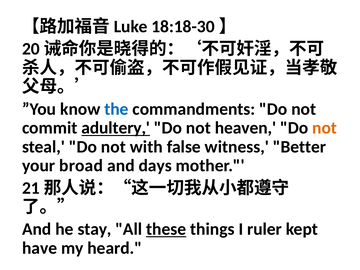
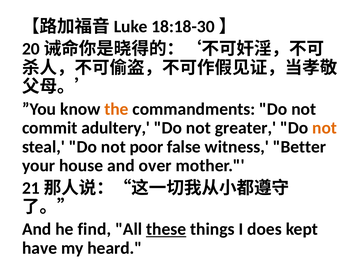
the colour: blue -> orange
adultery underline: present -> none
heaven: heaven -> greater
with: with -> poor
broad: broad -> house
days: days -> over
stay: stay -> find
ruler: ruler -> does
